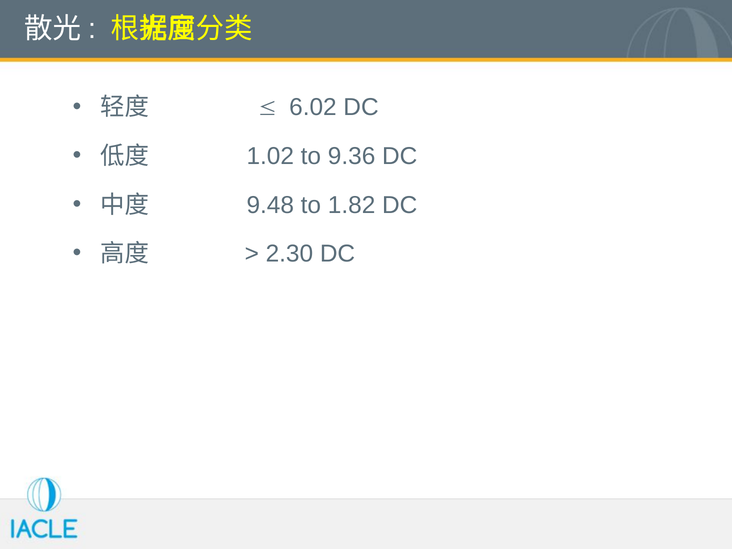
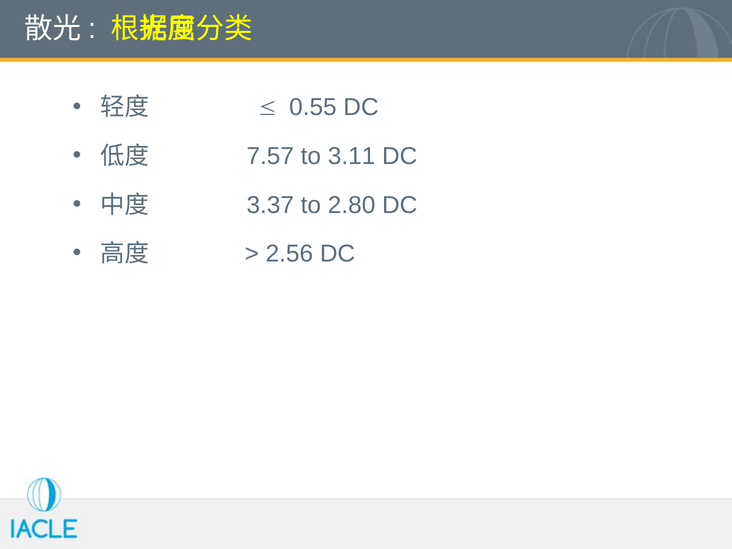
6.02: 6.02 -> 0.55
1.02: 1.02 -> 7.57
9.36: 9.36 -> 3.11
9.48: 9.48 -> 3.37
1.82: 1.82 -> 2.80
2.30: 2.30 -> 2.56
